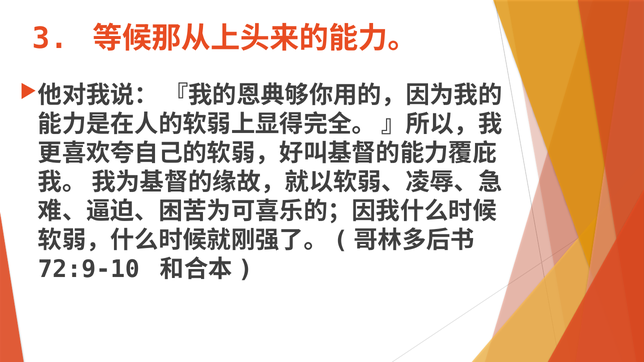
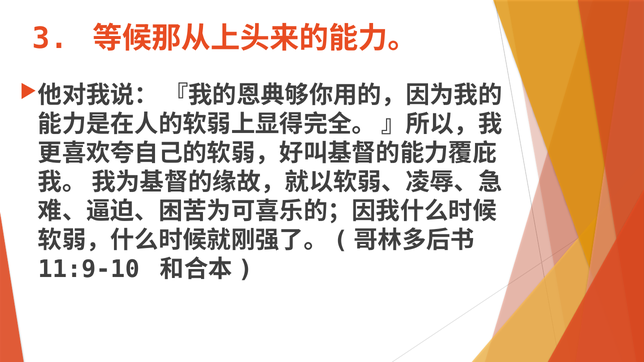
72:9-10: 72:9-10 -> 11:9-10
